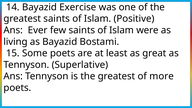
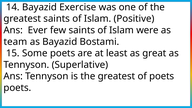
living: living -> team
of more: more -> poets
